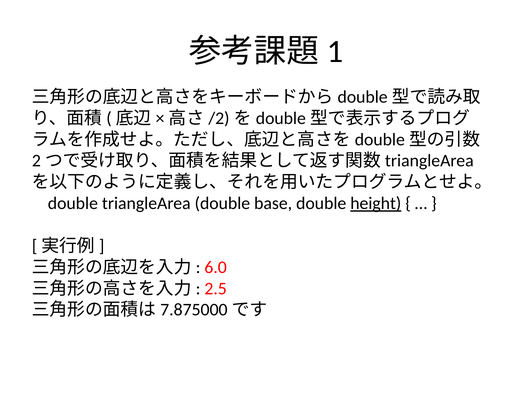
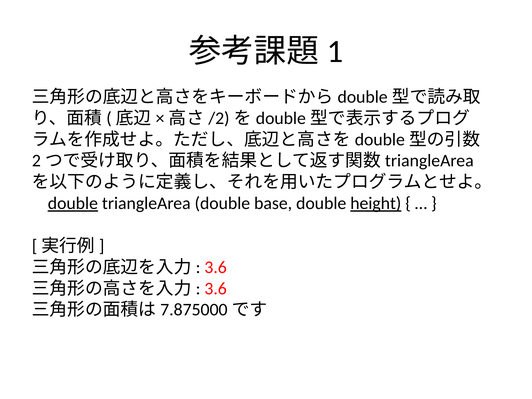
double at (73, 203) underline: none -> present
6.0 at (216, 267): 6.0 -> 3.6
2.5 at (216, 288): 2.5 -> 3.6
